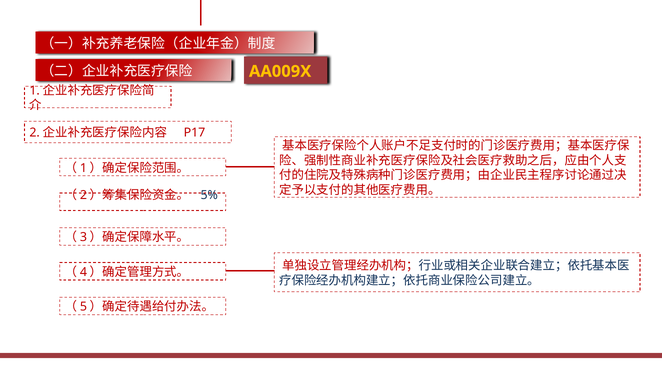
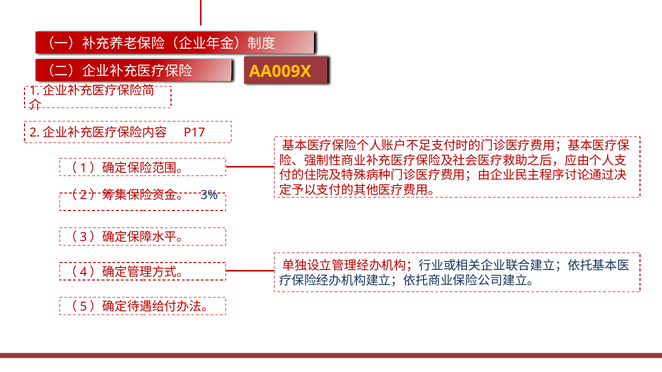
5%: 5% -> 3%
